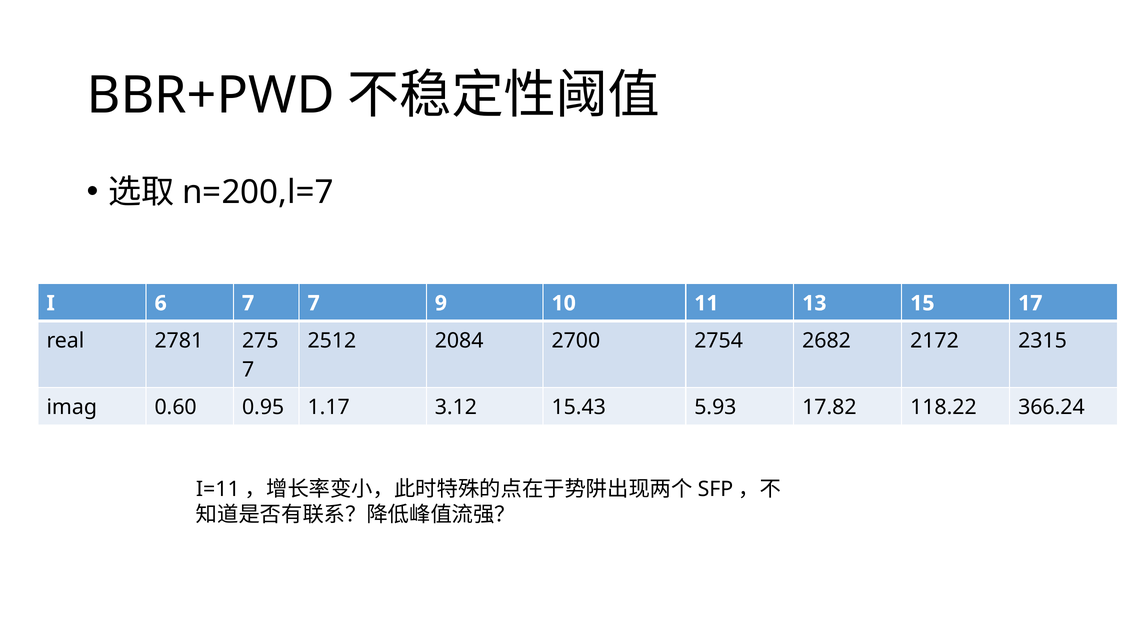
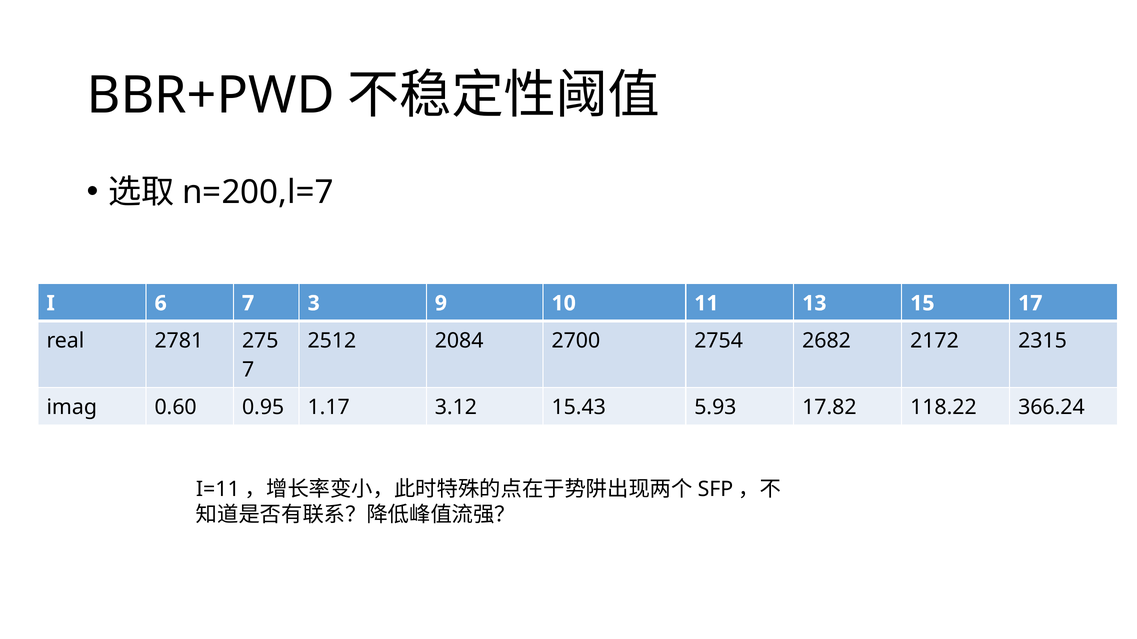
7 7: 7 -> 3
